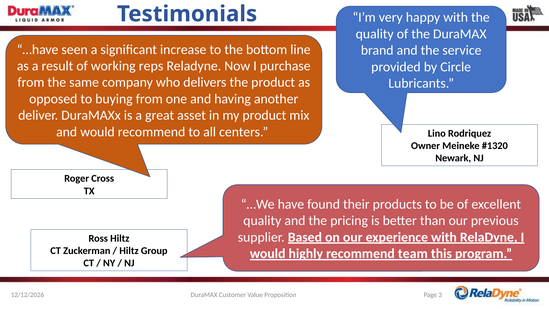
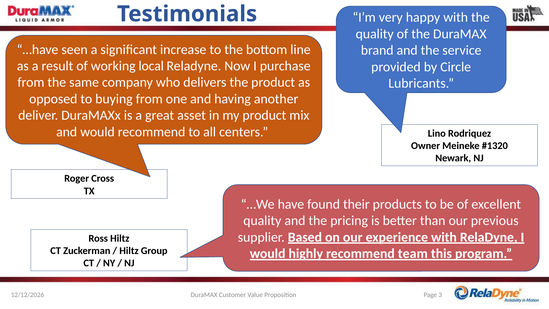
reps: reps -> local
